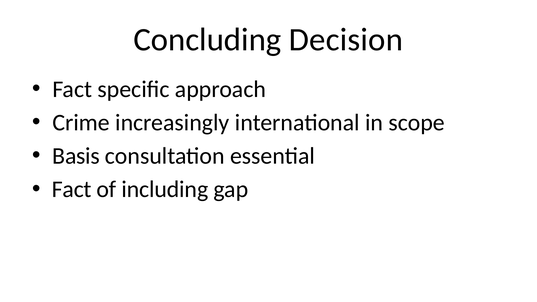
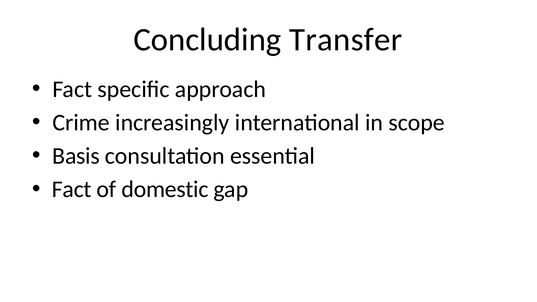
Decision: Decision -> Transfer
including: including -> domestic
